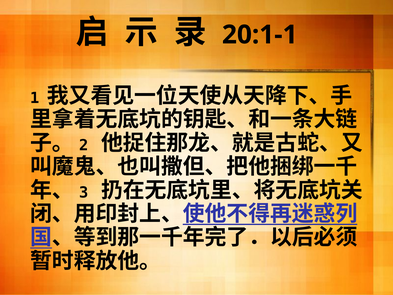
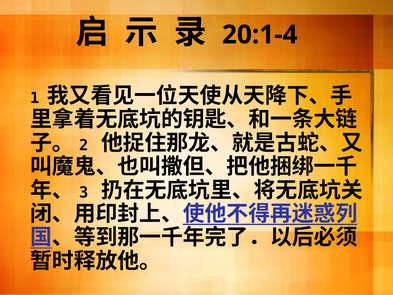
20:1-1: 20:1-1 -> 20:1-4
